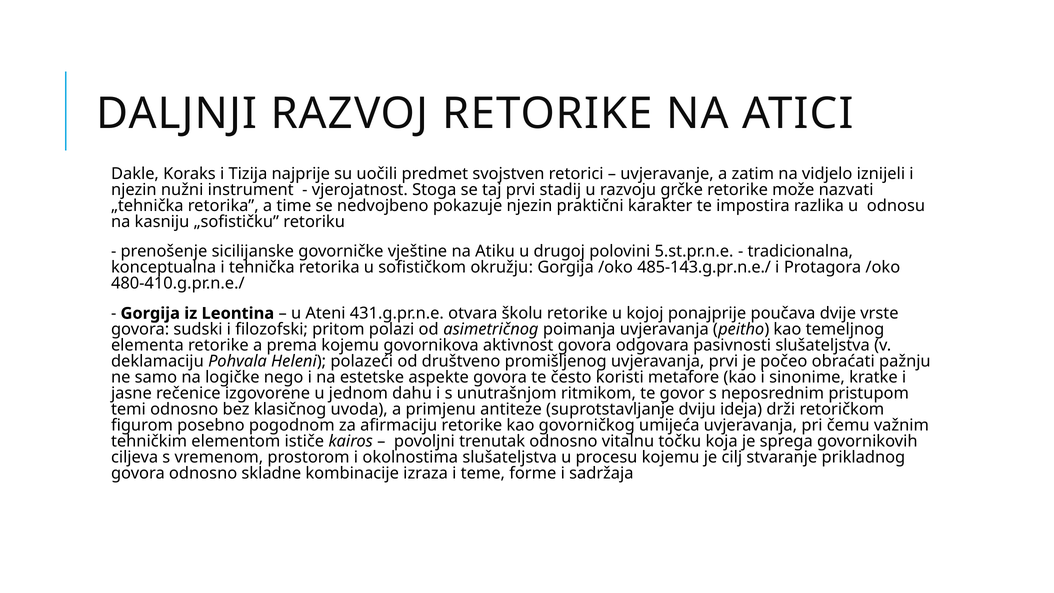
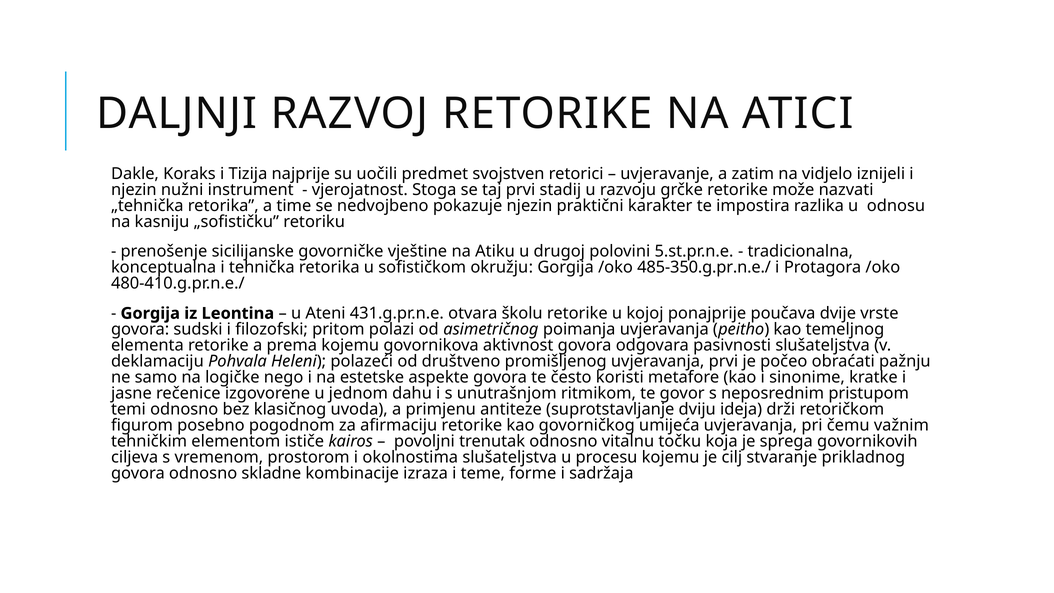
485-143.g.pr.n.e./: 485-143.g.pr.n.e./ -> 485-350.g.pr.n.e./
